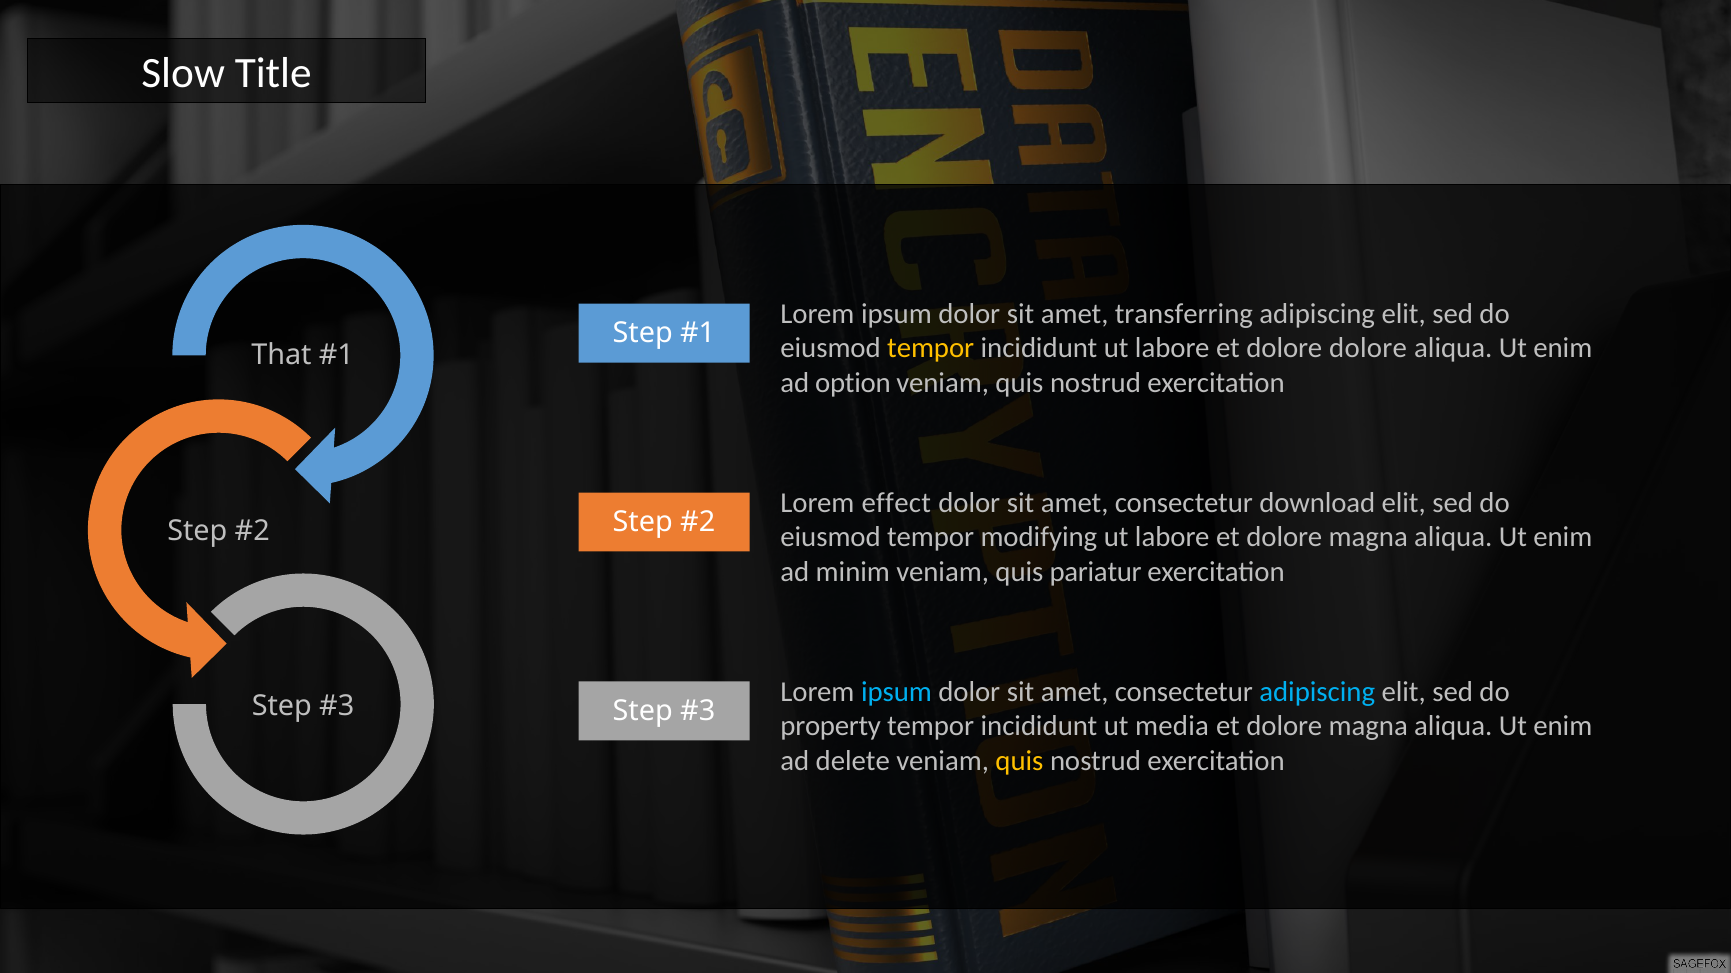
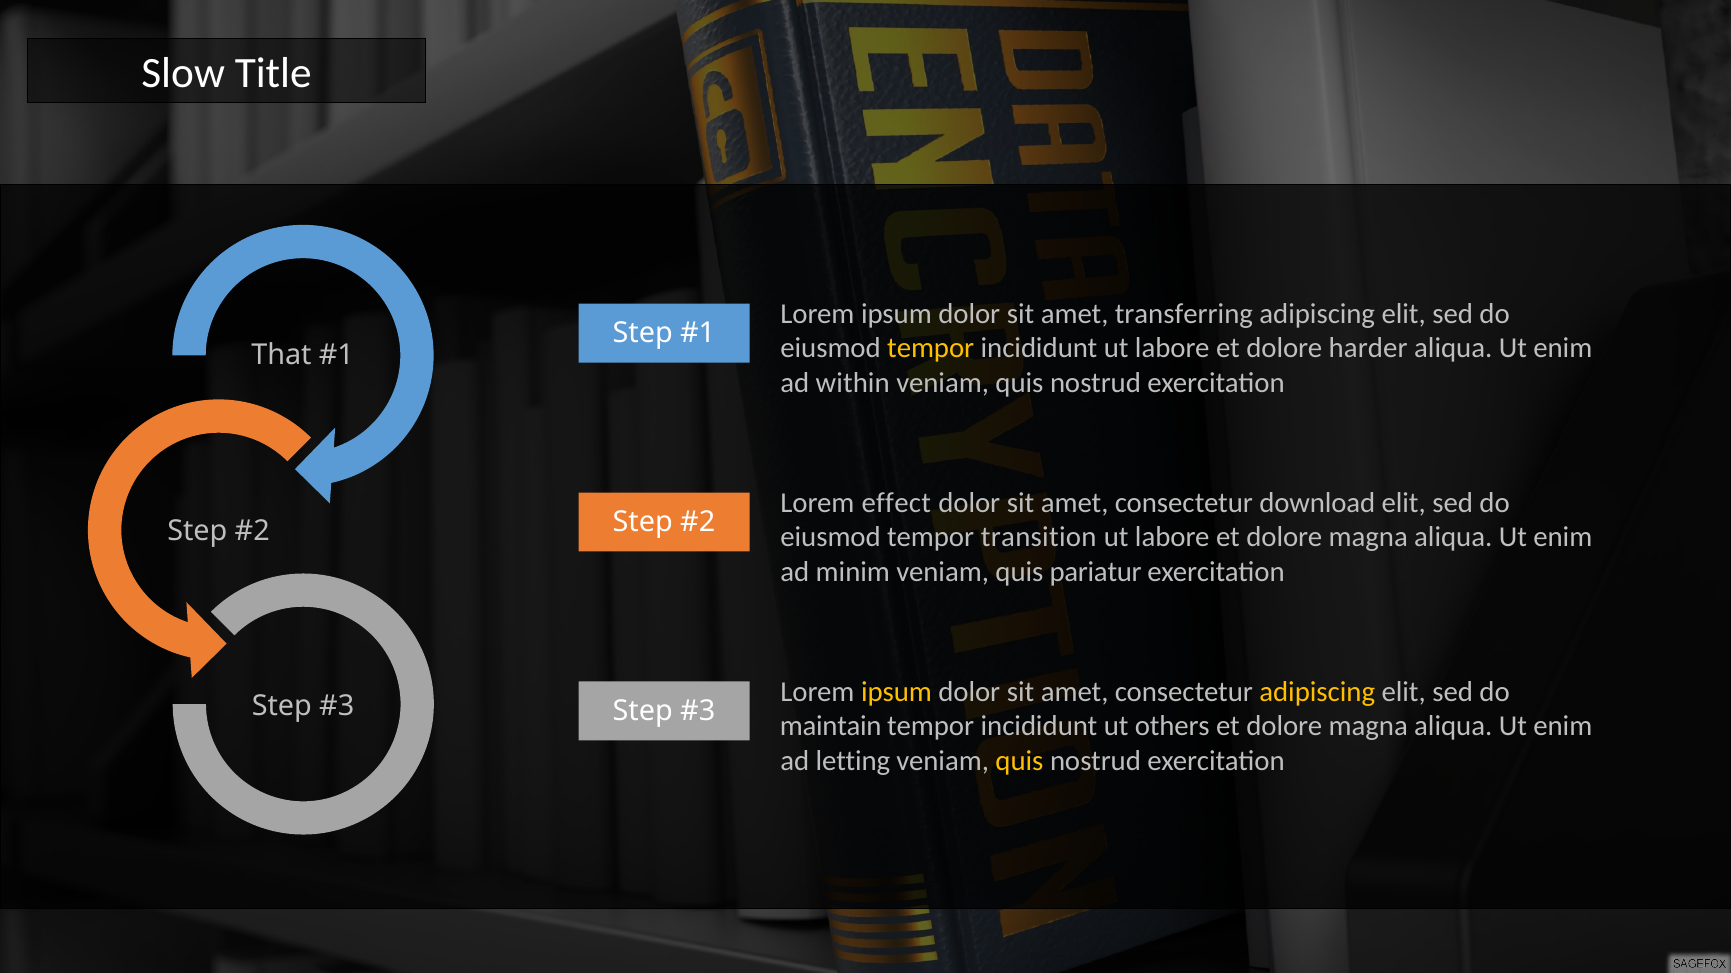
dolore dolore: dolore -> harder
option: option -> within
modifying: modifying -> transition
ipsum at (896, 692) colour: light blue -> yellow
adipiscing at (1317, 692) colour: light blue -> yellow
property: property -> maintain
media: media -> others
delete: delete -> letting
